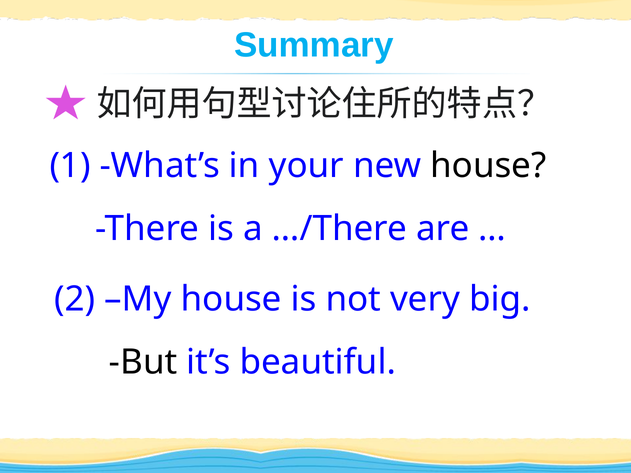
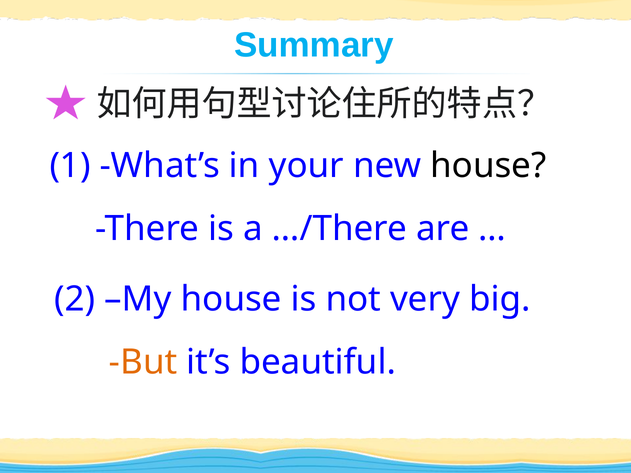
But colour: black -> orange
